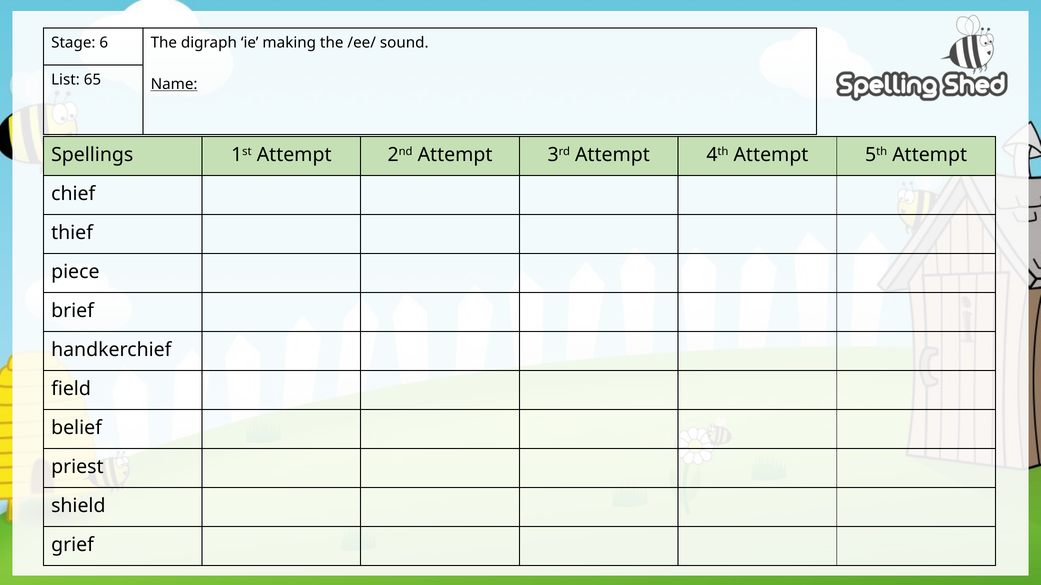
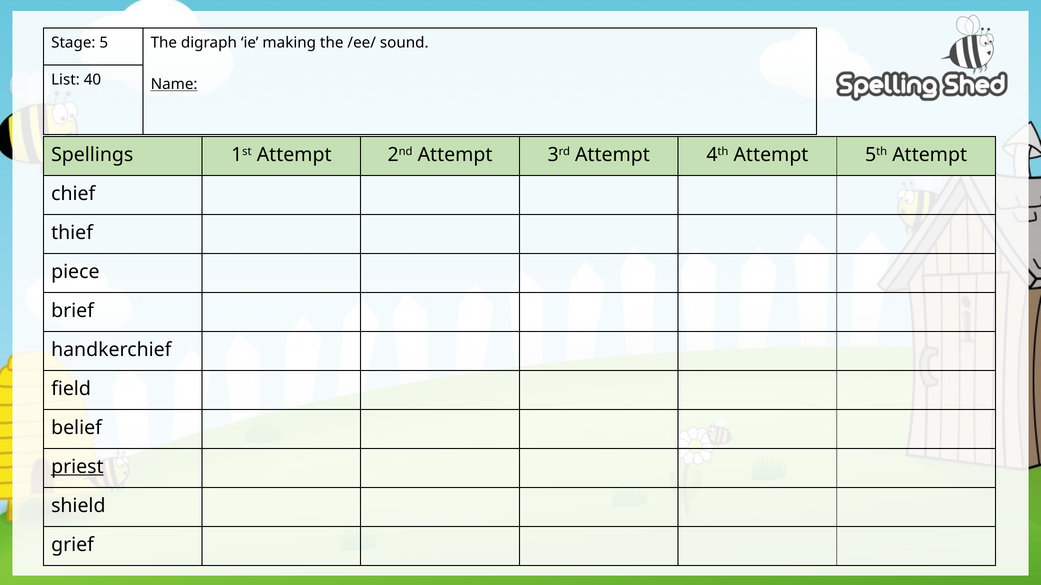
6: 6 -> 5
65: 65 -> 40
priest underline: none -> present
